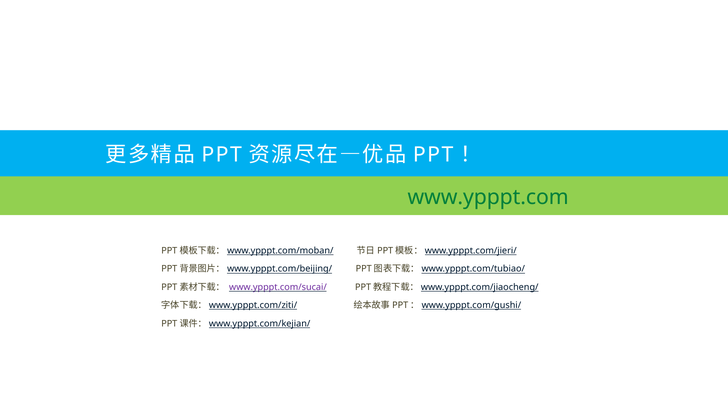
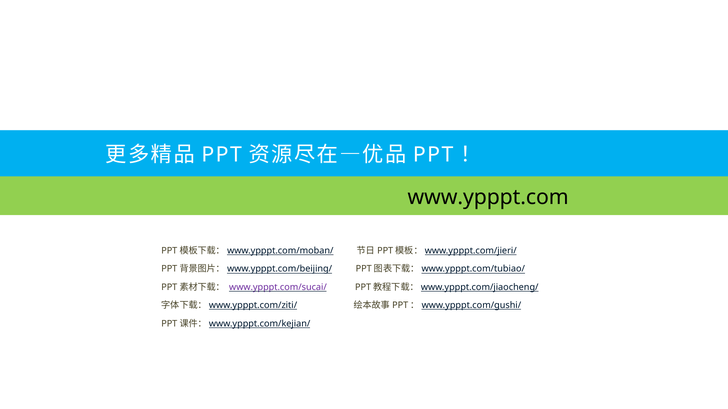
www.ypppt.com colour: green -> black
